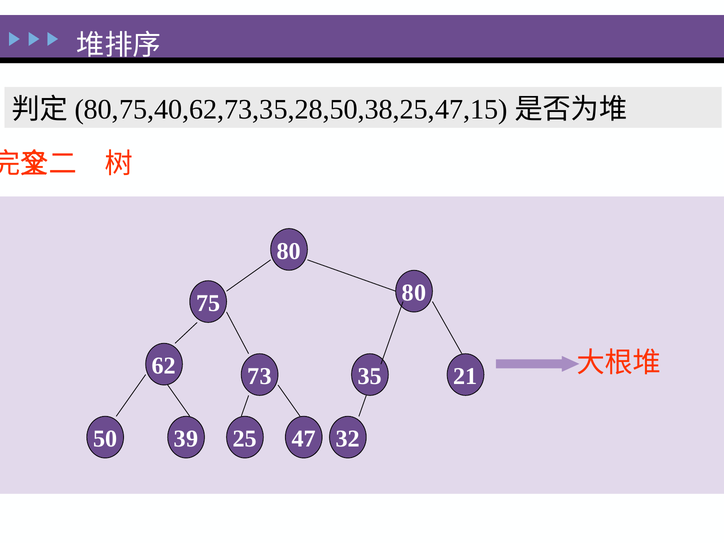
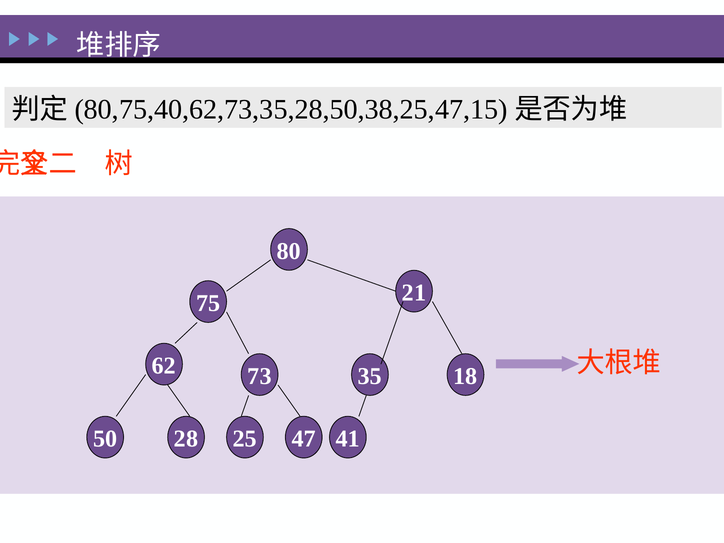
75 80: 80 -> 21
21: 21 -> 18
39: 39 -> 28
32: 32 -> 41
